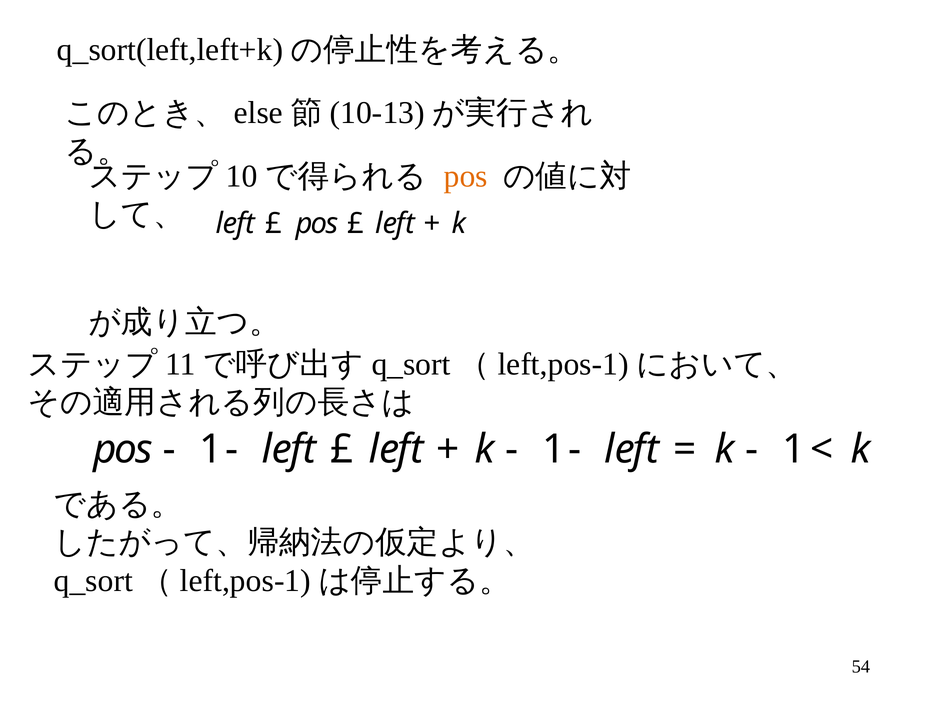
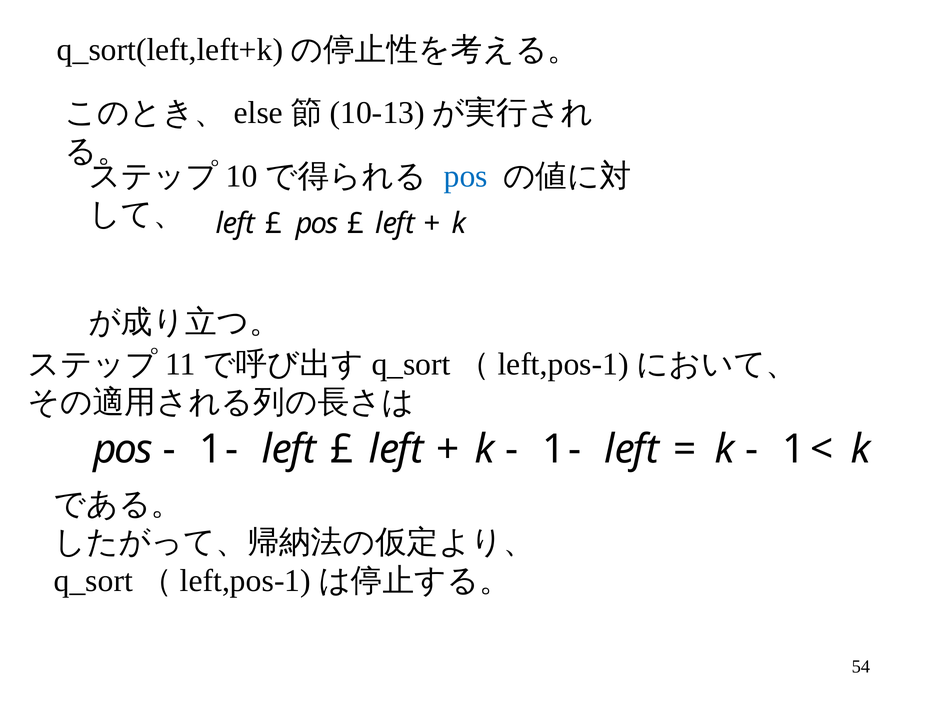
pos at (466, 176) colour: orange -> blue
